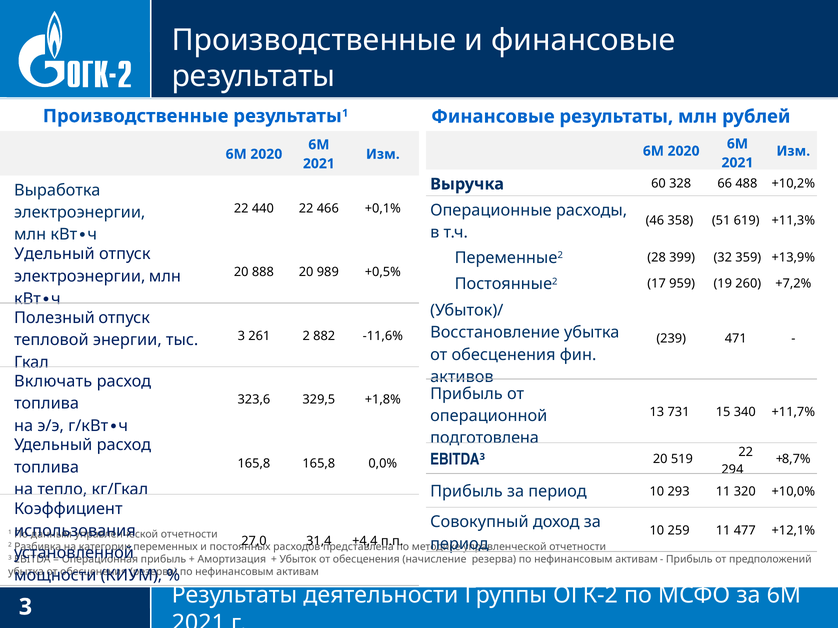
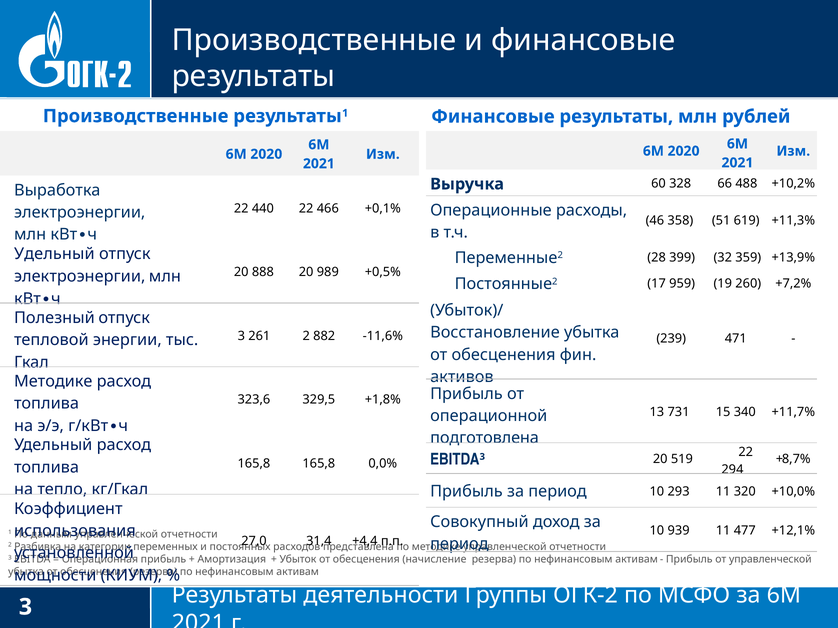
Включать at (53, 382): Включать -> Методике
259: 259 -> 939
от предположений: предположений -> управленческой
